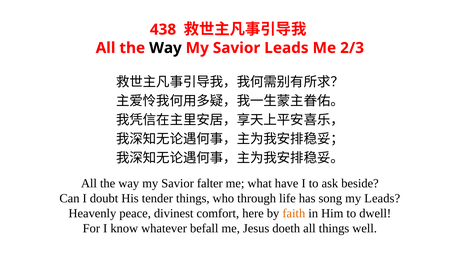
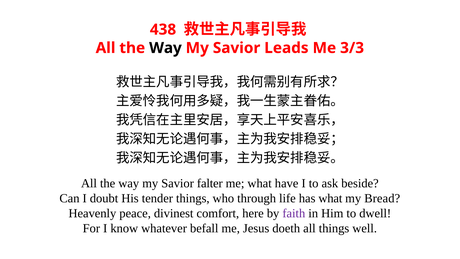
2/3: 2/3 -> 3/3
has song: song -> what
my Leads: Leads -> Bread
faith colour: orange -> purple
